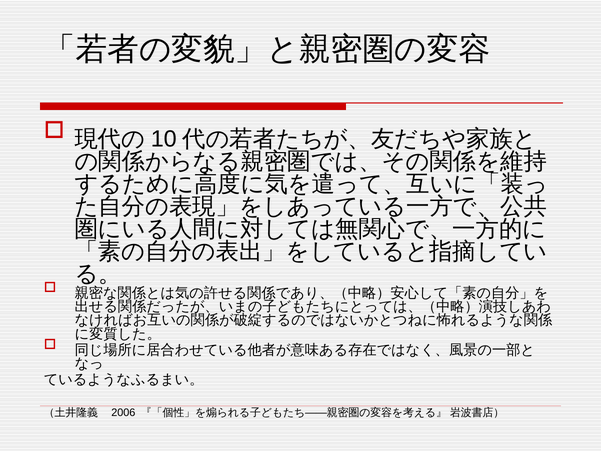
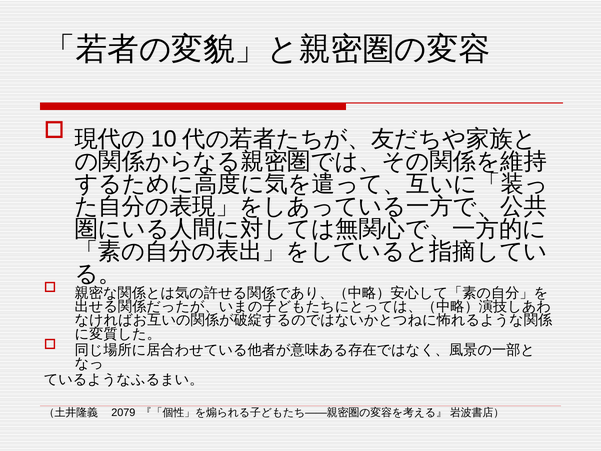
2006: 2006 -> 2079
